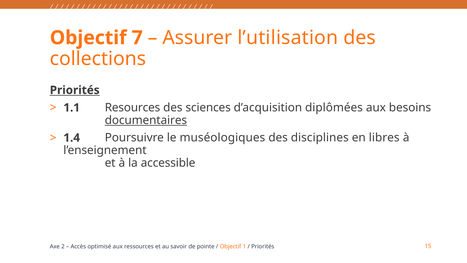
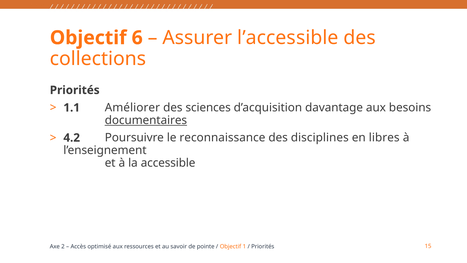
7: 7 -> 6
l’utilisation: l’utilisation -> l’accessible
Priorités at (75, 90) underline: present -> none
Resources: Resources -> Améliorer
diplômées: diplômées -> davantage
1.4: 1.4 -> 4.2
muséologiques: muséologiques -> reconnaissance
